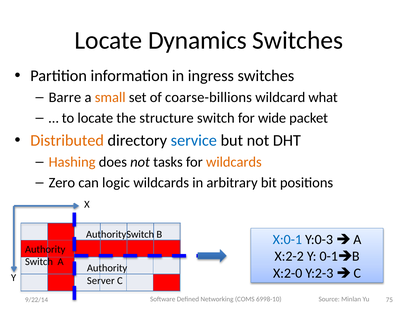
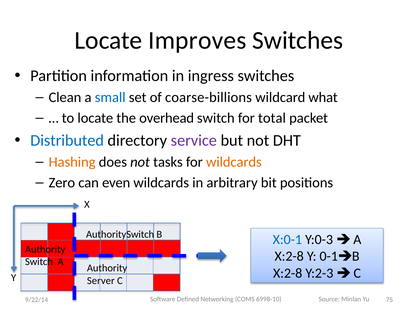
Dynamics: Dynamics -> Improves
Barre: Barre -> Clean
small colour: orange -> blue
structure: structure -> overhead
wide: wide -> total
Distributed colour: orange -> blue
service colour: blue -> purple
logic: logic -> even
X:2-2 at (289, 256): X:2-2 -> X:2-8
X:2-0 at (288, 273): X:2-0 -> X:2-8
